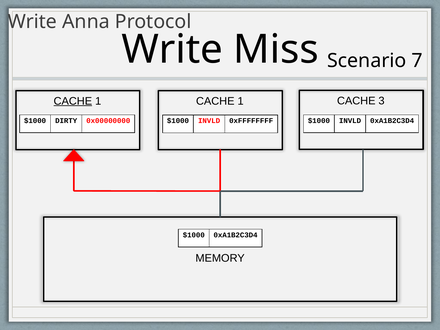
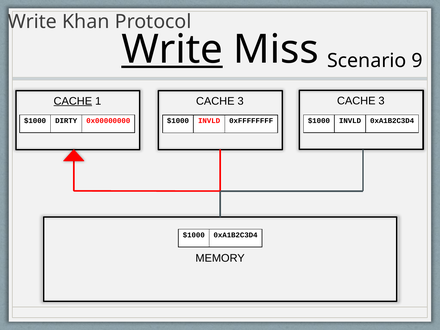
Anna: Anna -> Khan
Write at (172, 50) underline: none -> present
7: 7 -> 9
1 CACHE 1: 1 -> 3
